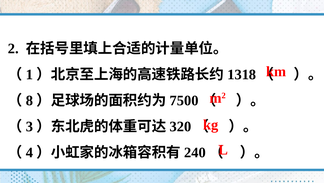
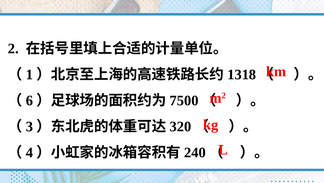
8: 8 -> 6
